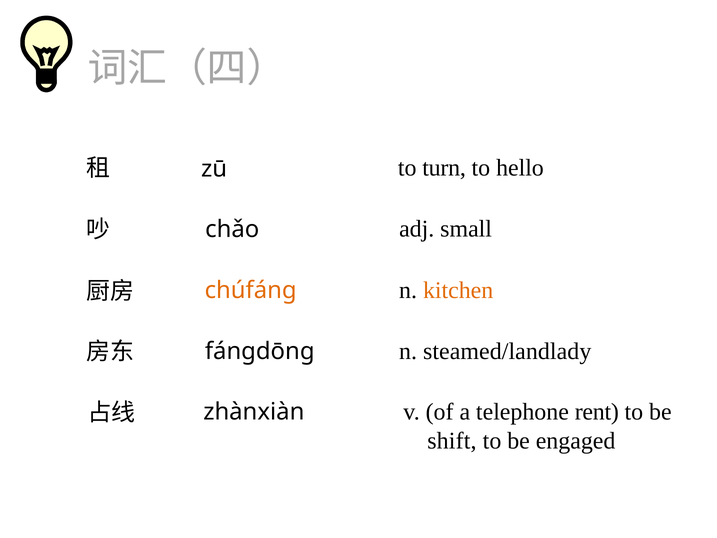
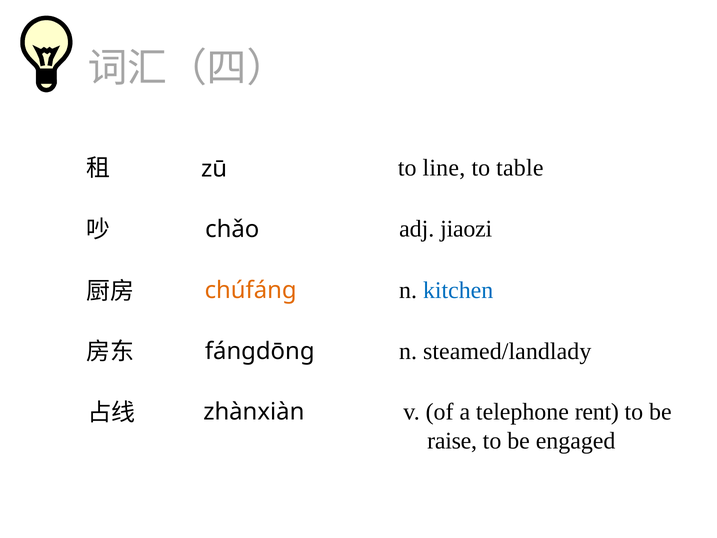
turn: turn -> line
hello: hello -> table
small: small -> jiaozi
kitchen colour: orange -> blue
shift: shift -> raise
